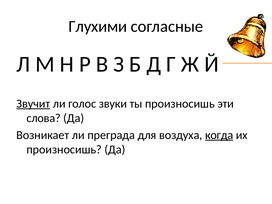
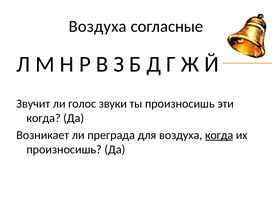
Глухими at (98, 26): Глухими -> Воздуха
Звучит underline: present -> none
слова at (44, 118): слова -> когда
